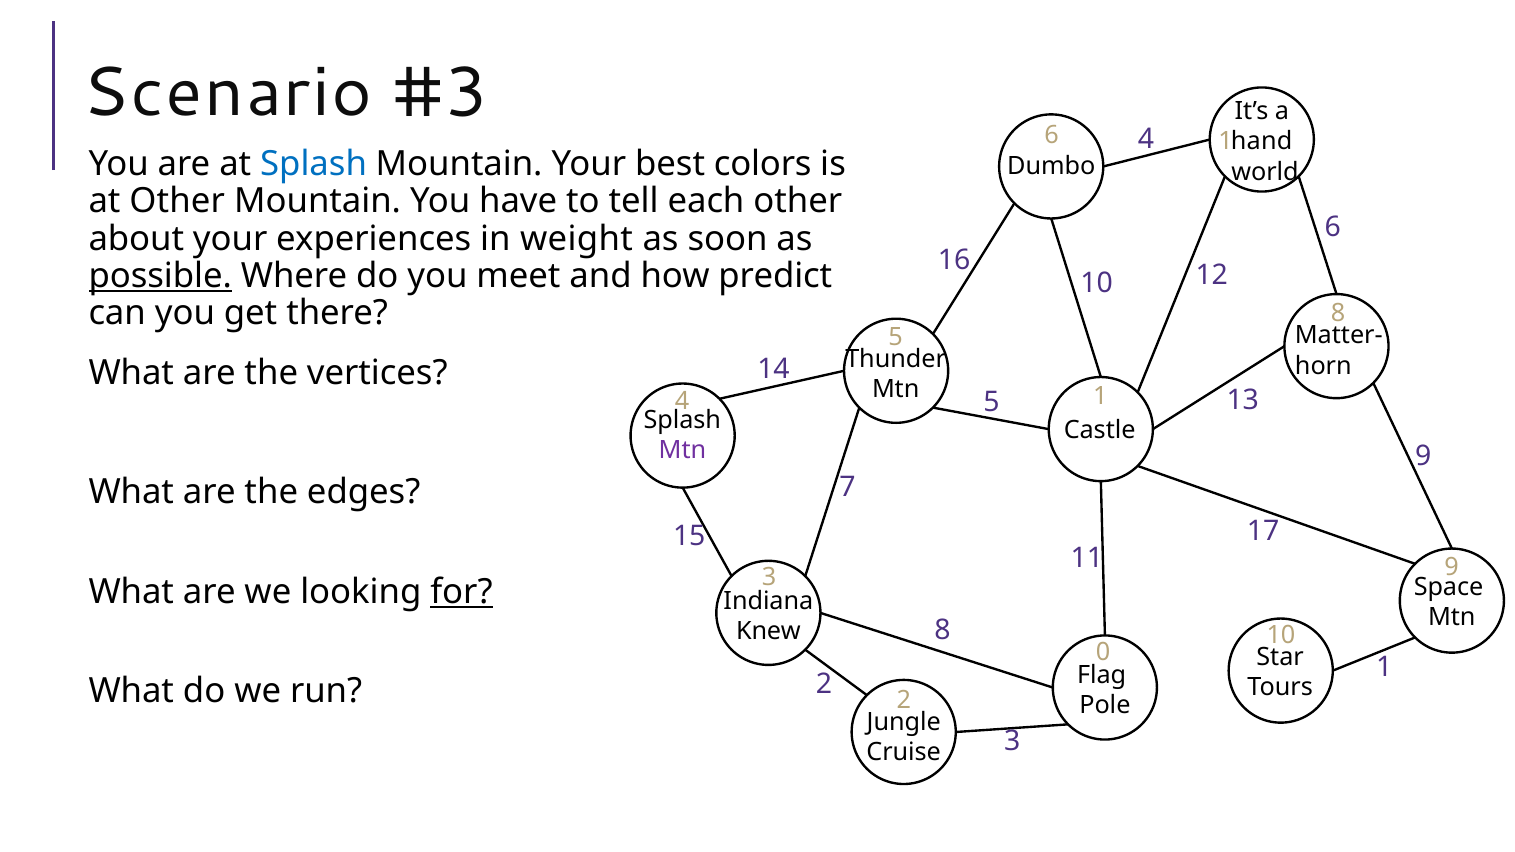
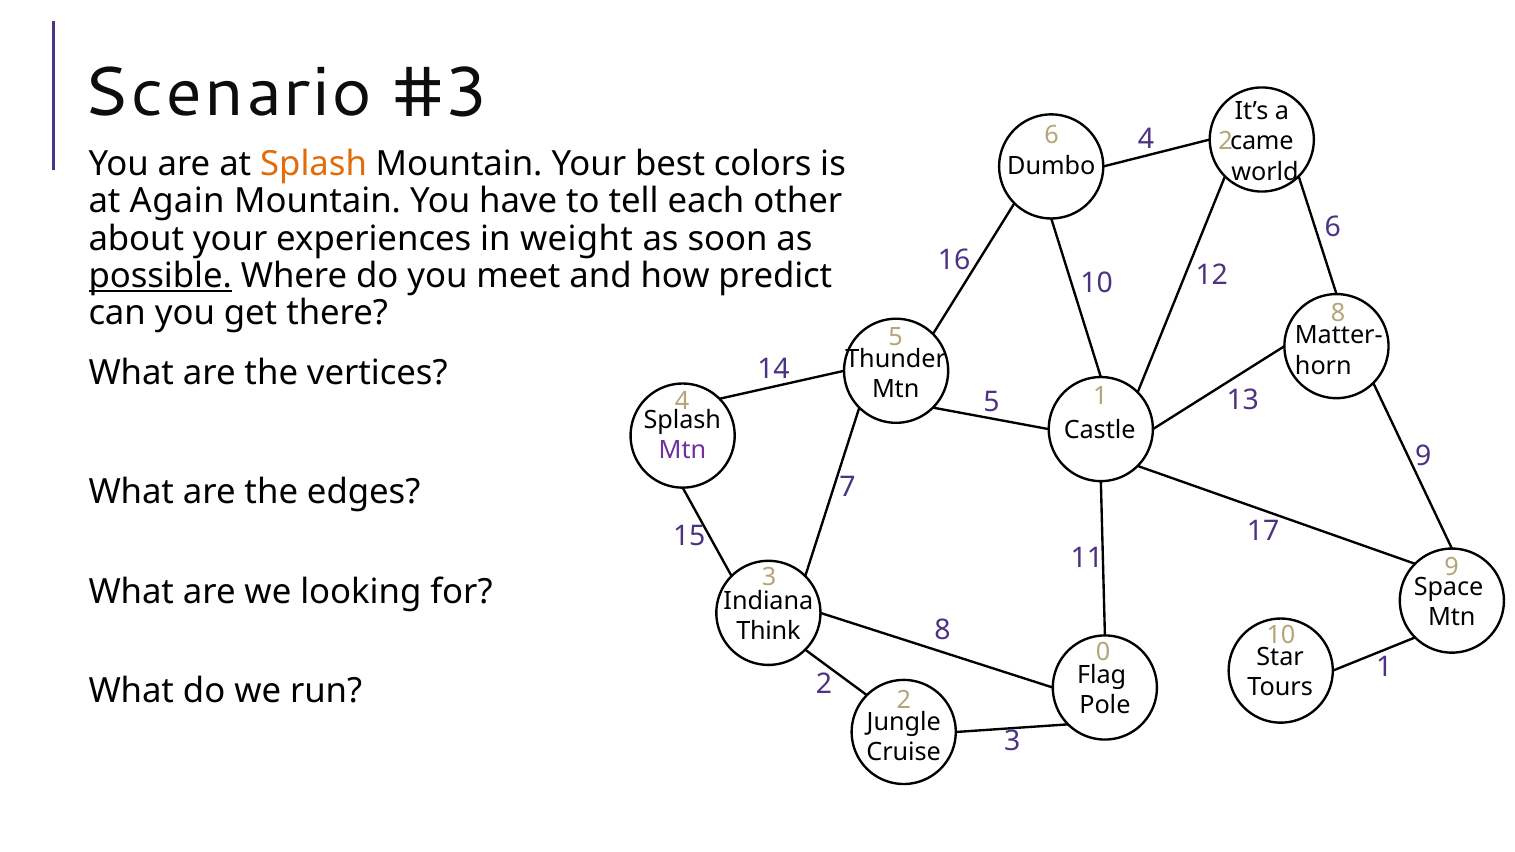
6 1: 1 -> 2
hand: hand -> came
Splash at (314, 164) colour: blue -> orange
at Other: Other -> Again
for underline: present -> none
Knew: Knew -> Think
